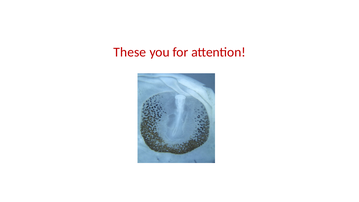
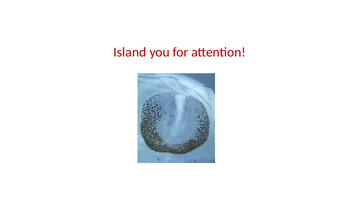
These: These -> Island
